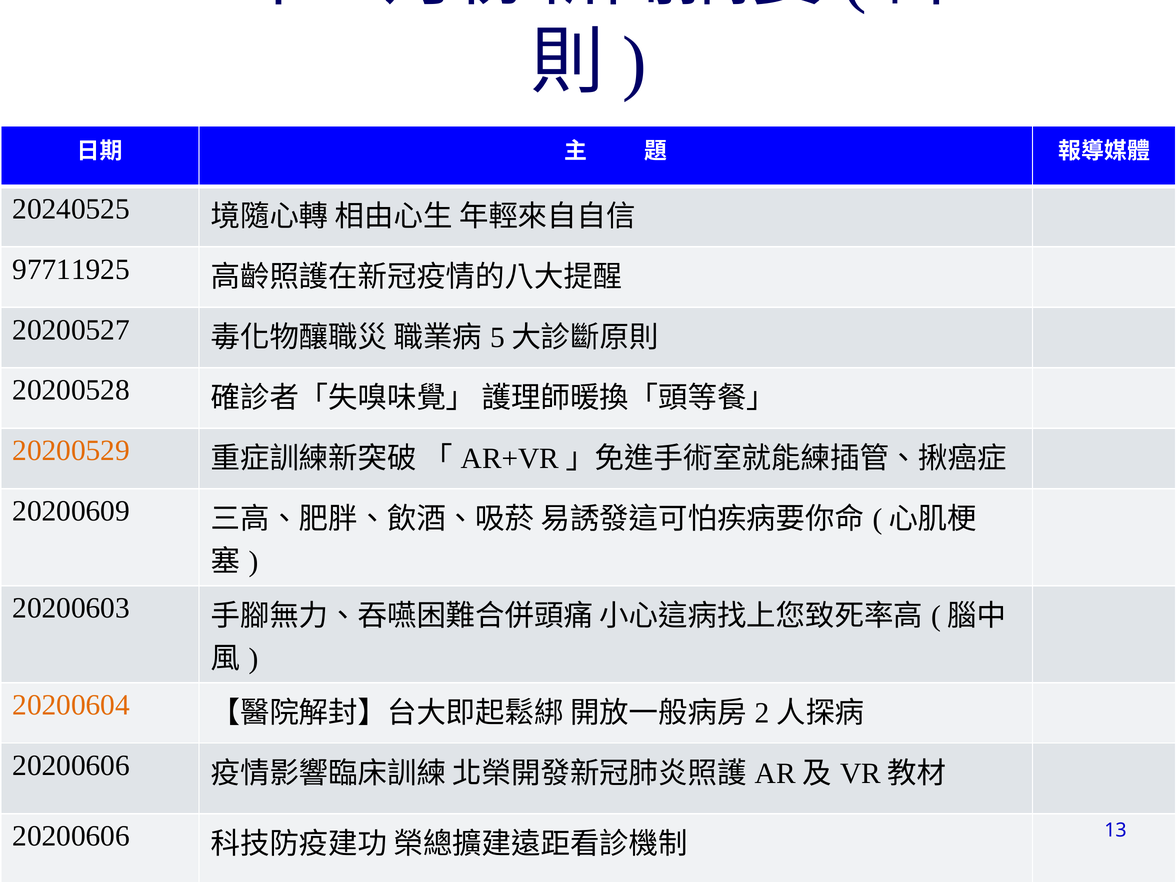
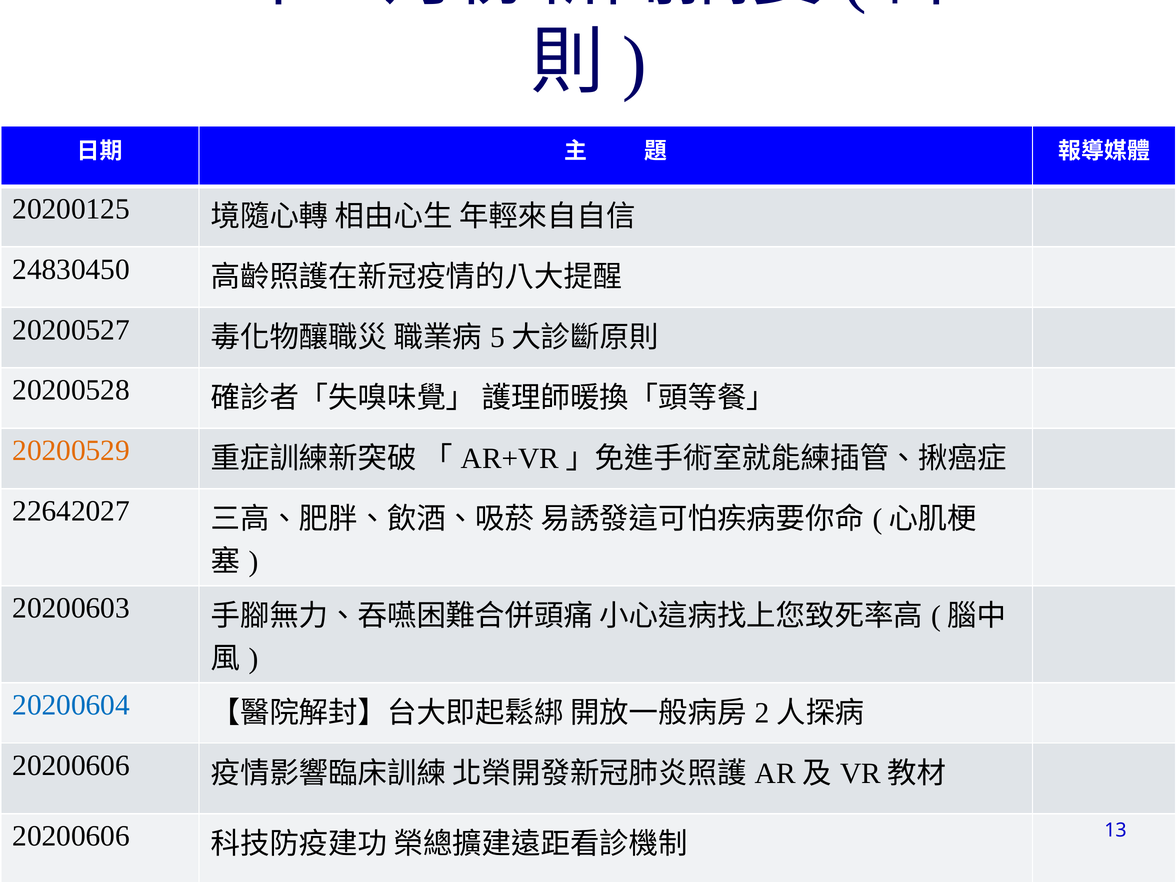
20240525: 20240525 -> 20200125
97711925: 97711925 -> 24830450
20200609: 20200609 -> 22642027
20200604 colour: orange -> blue
